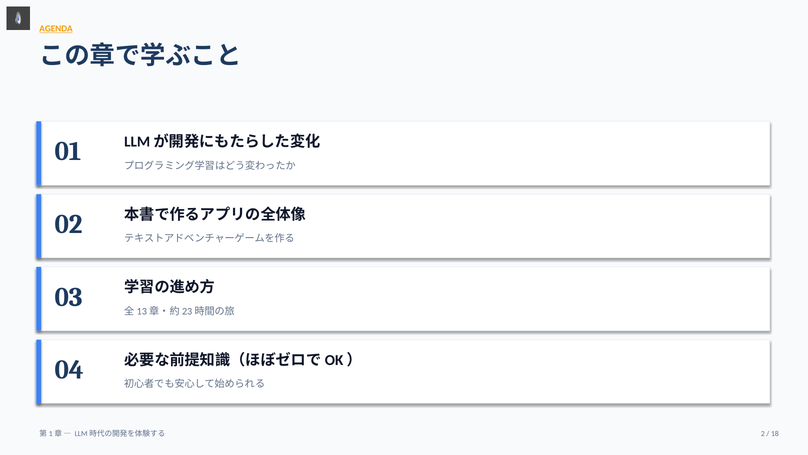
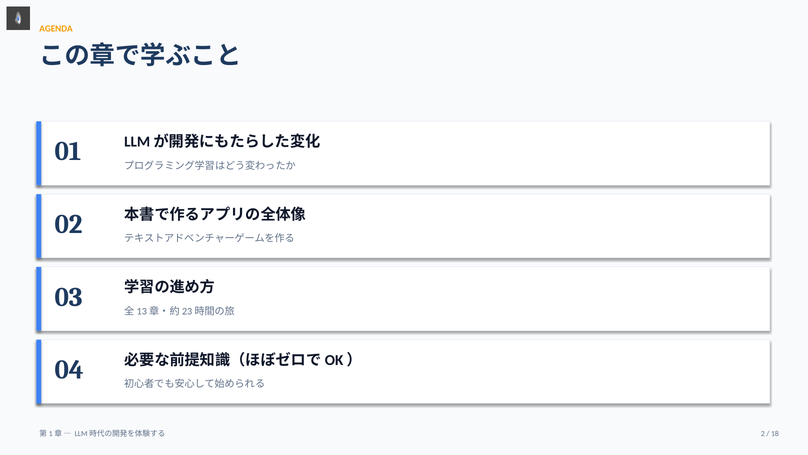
AGENDA underline: present -> none
